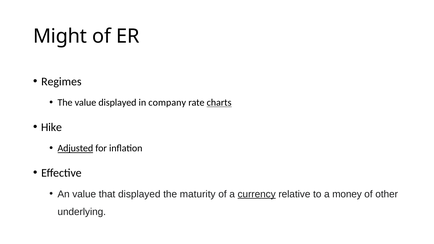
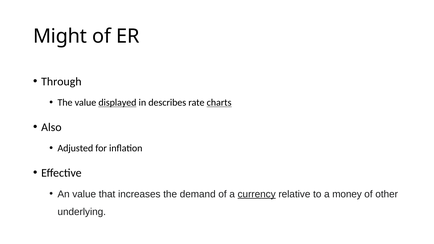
Regimes: Regimes -> Through
displayed at (117, 103) underline: none -> present
company: company -> describes
Hike: Hike -> Also
Adjusted underline: present -> none
that displayed: displayed -> increases
maturity: maturity -> demand
